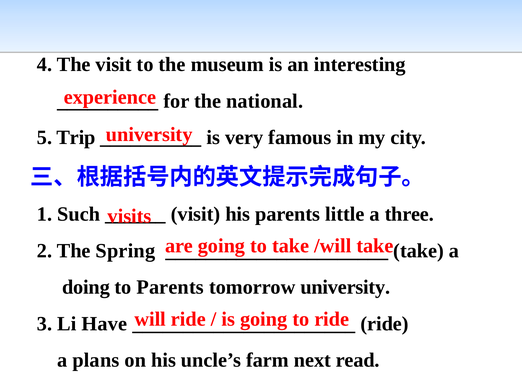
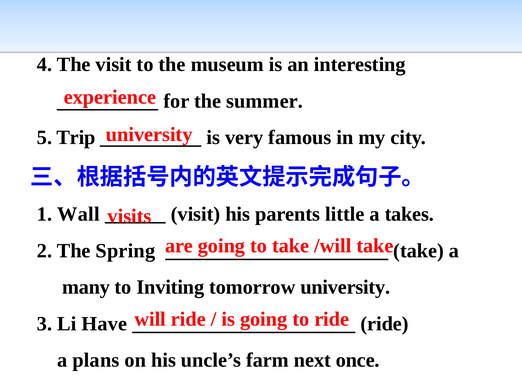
national: national -> summer
Such: Such -> Wall
three: three -> takes
doing: doing -> many
to Parents: Parents -> Inviting
read: read -> once
